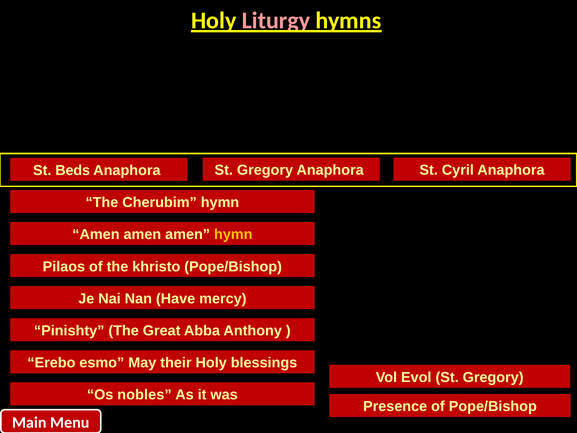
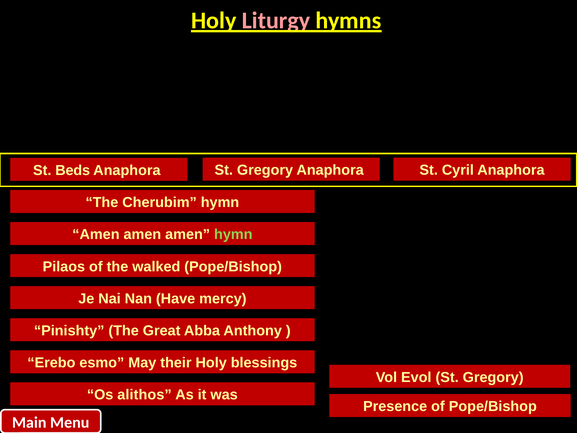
hymn at (233, 234) colour: yellow -> light green
khristo: khristo -> walked
nobles: nobles -> alithos
